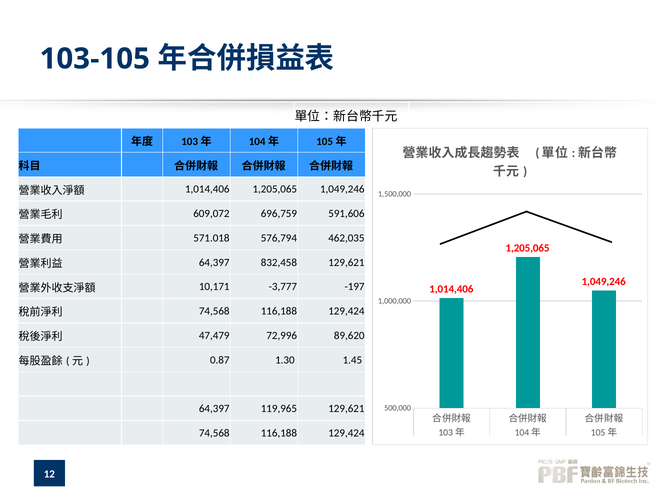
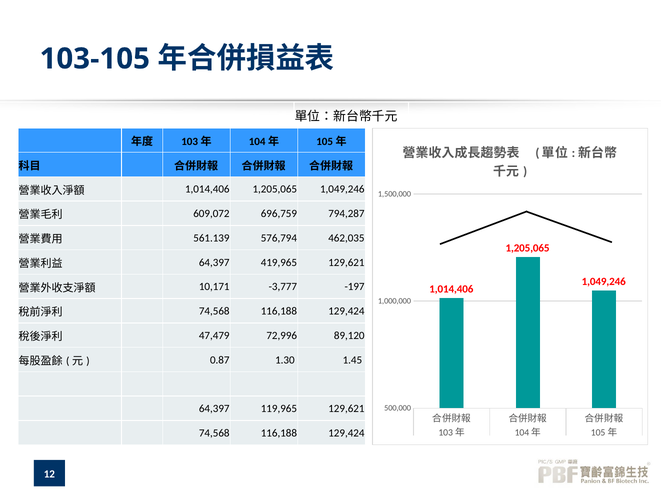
591,606: 591,606 -> 794,287
571.018: 571.018 -> 561.139
832,458: 832,458 -> 419,965
89,620: 89,620 -> 89,120
